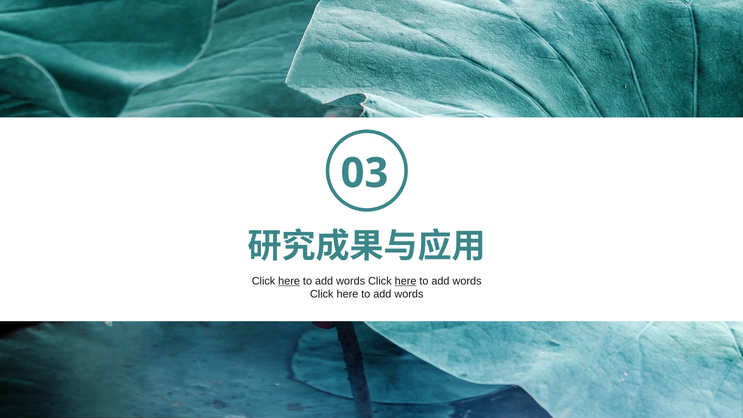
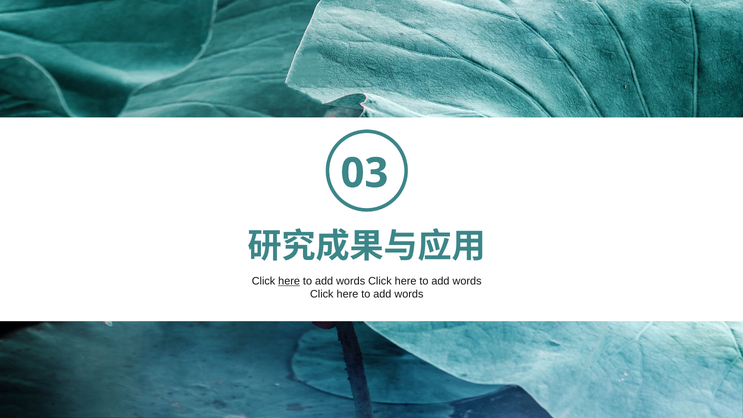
here at (406, 281) underline: present -> none
